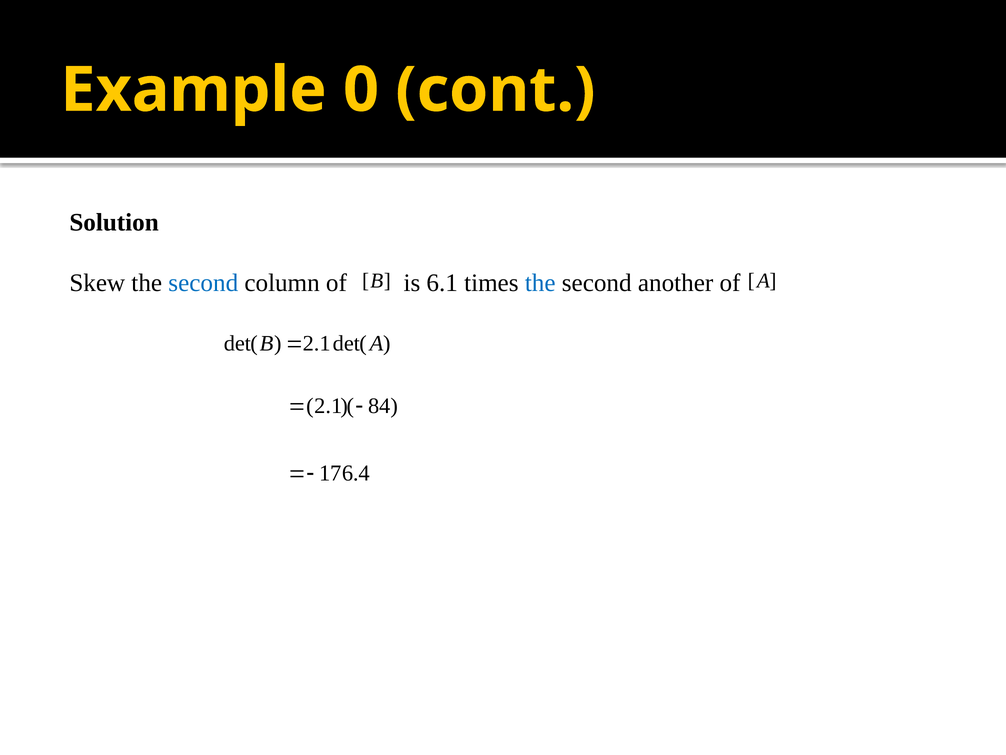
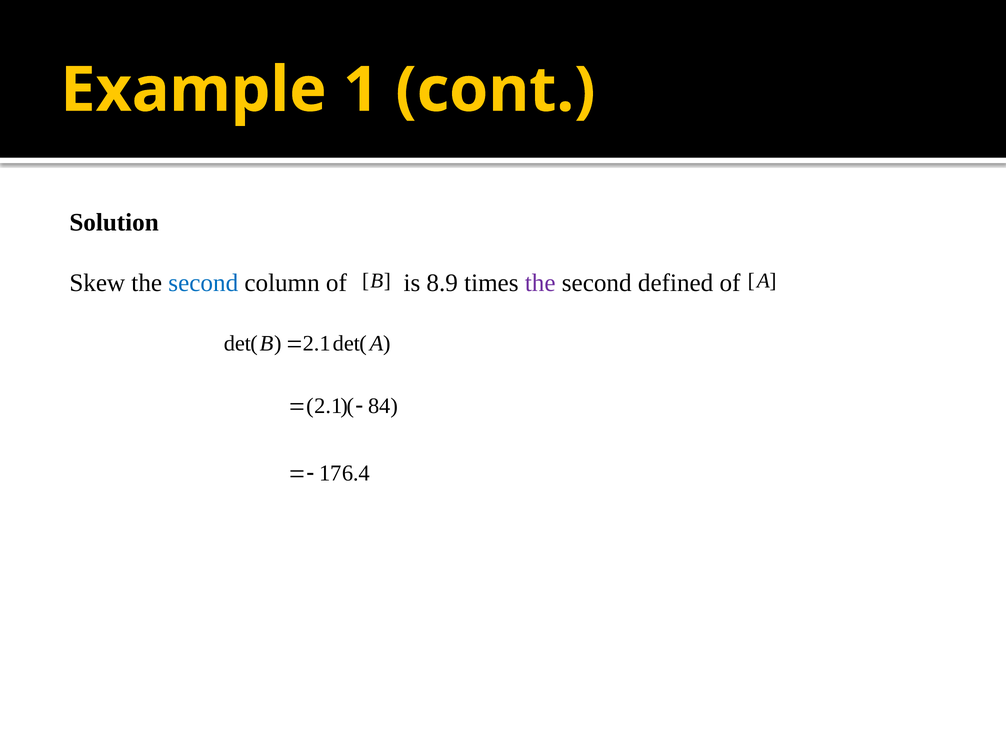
Example 0: 0 -> 1
6.1: 6.1 -> 8.9
the at (540, 283) colour: blue -> purple
another: another -> defined
